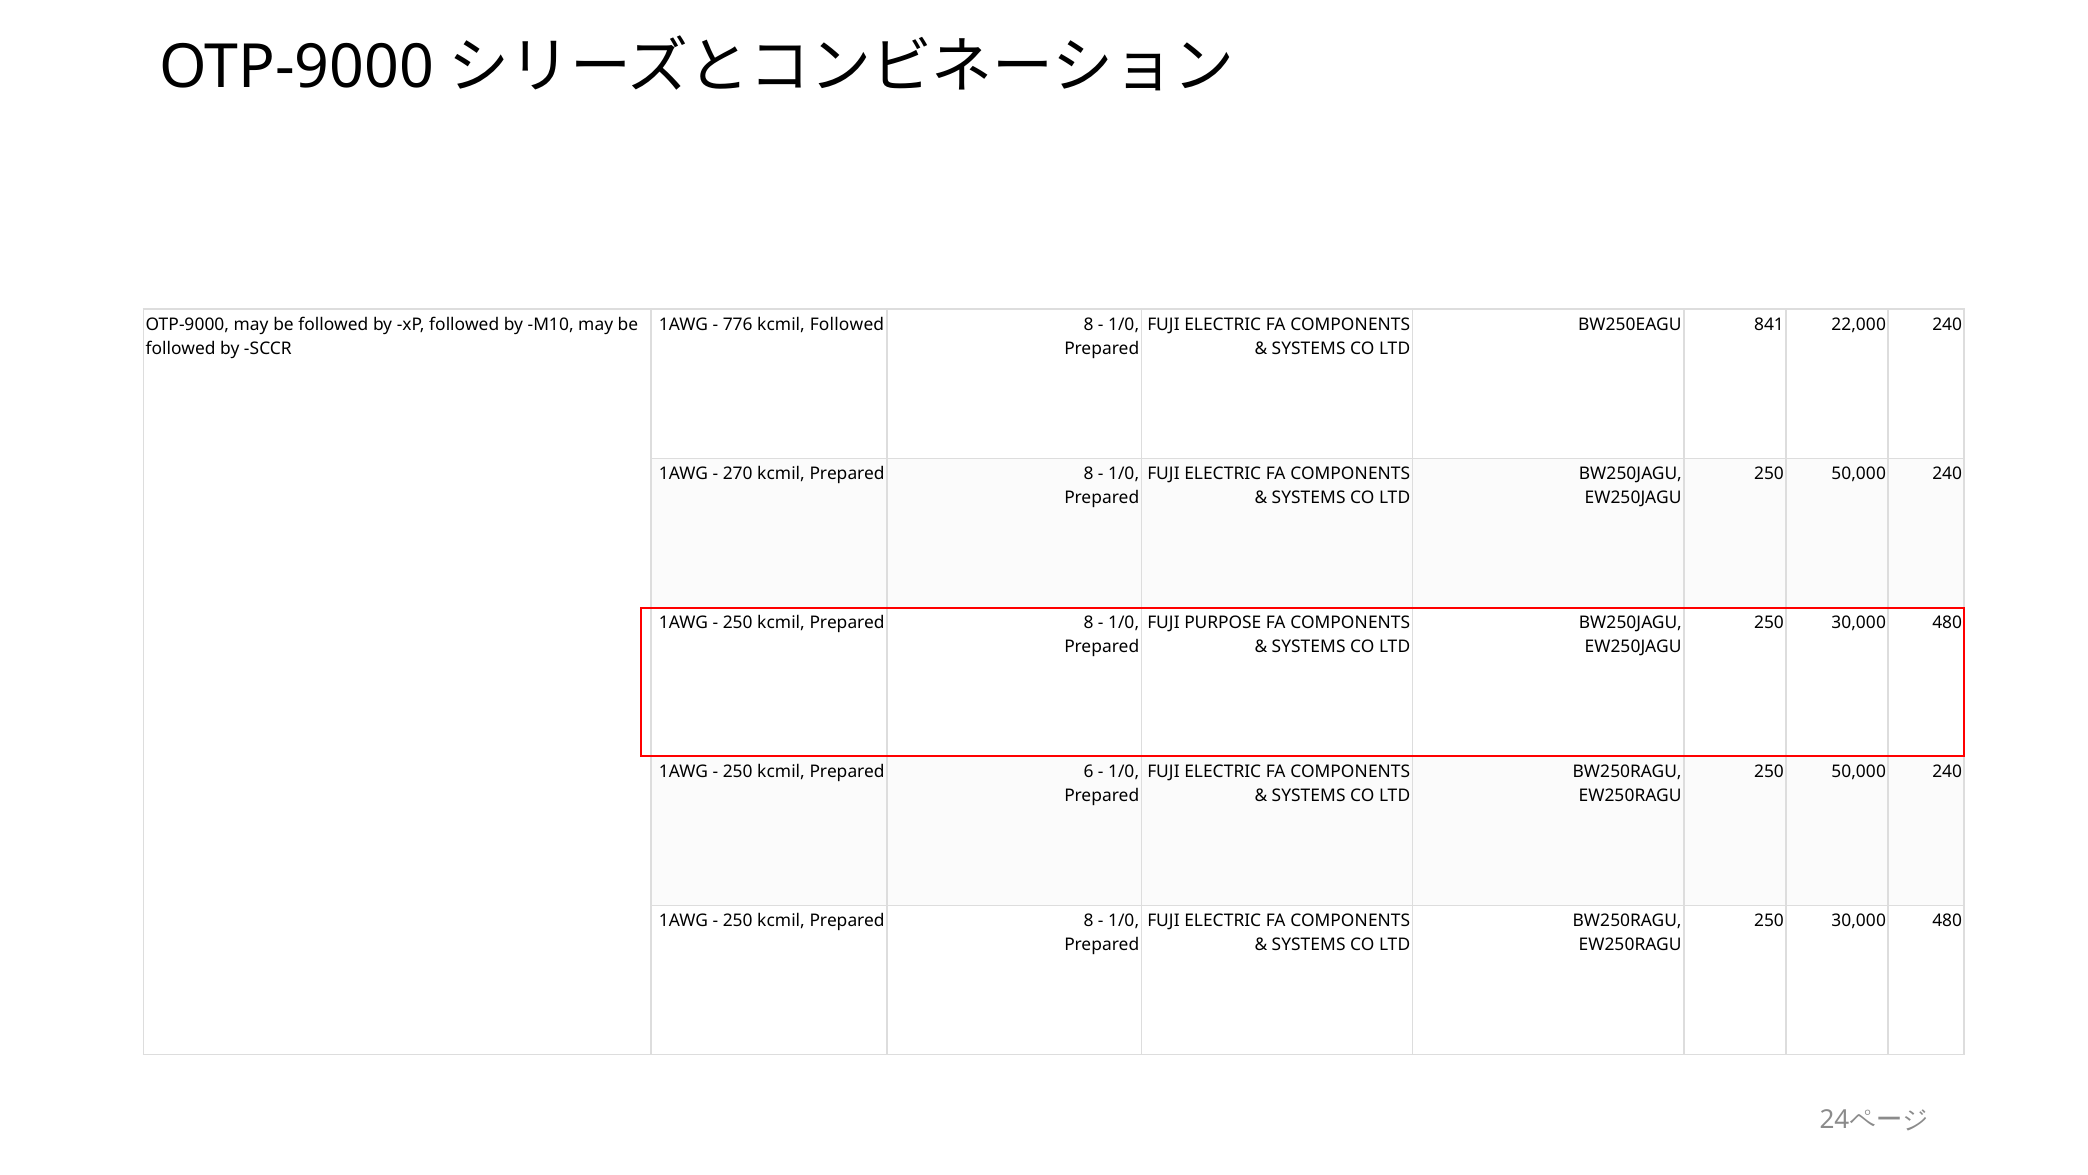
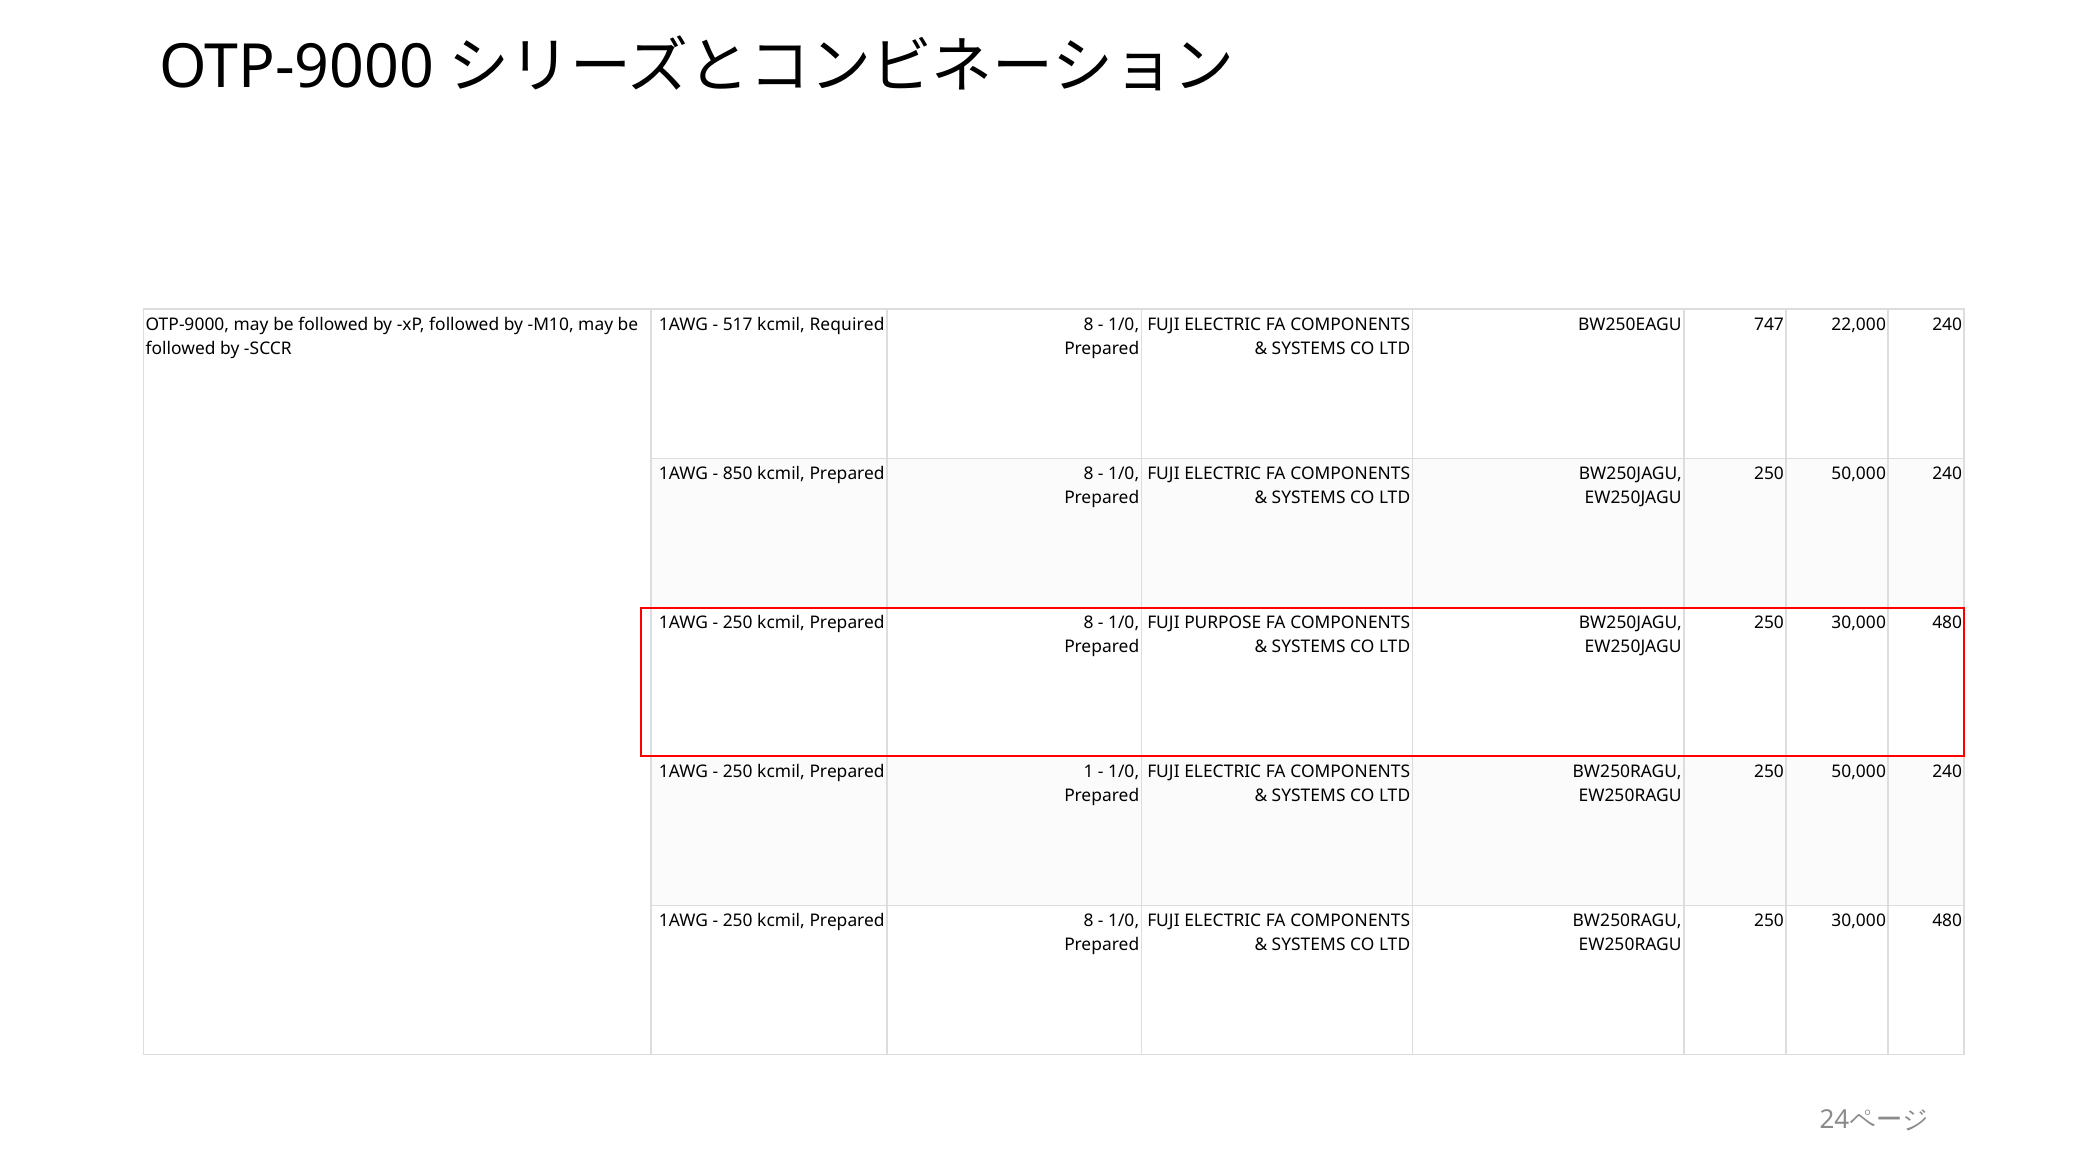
776: 776 -> 517
kcmil Followed: Followed -> Required
841: 841 -> 747
270: 270 -> 850
6: 6 -> 1
